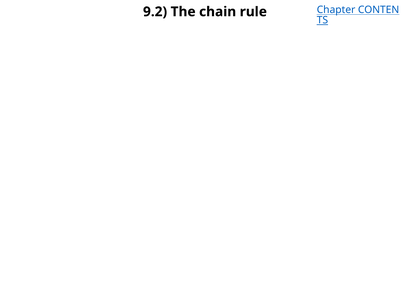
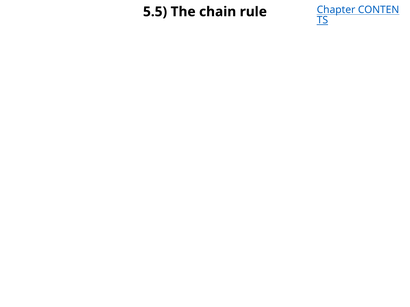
9.2: 9.2 -> 5.5
